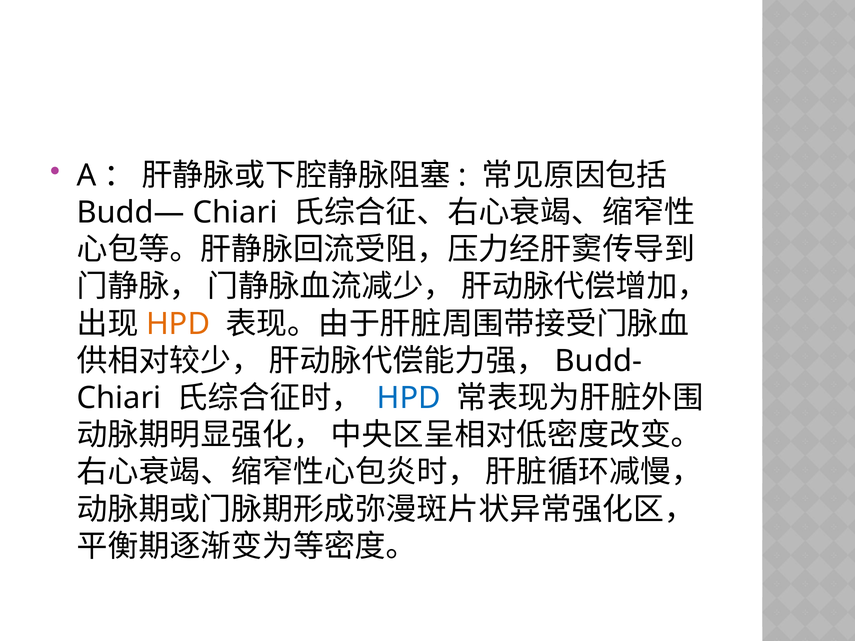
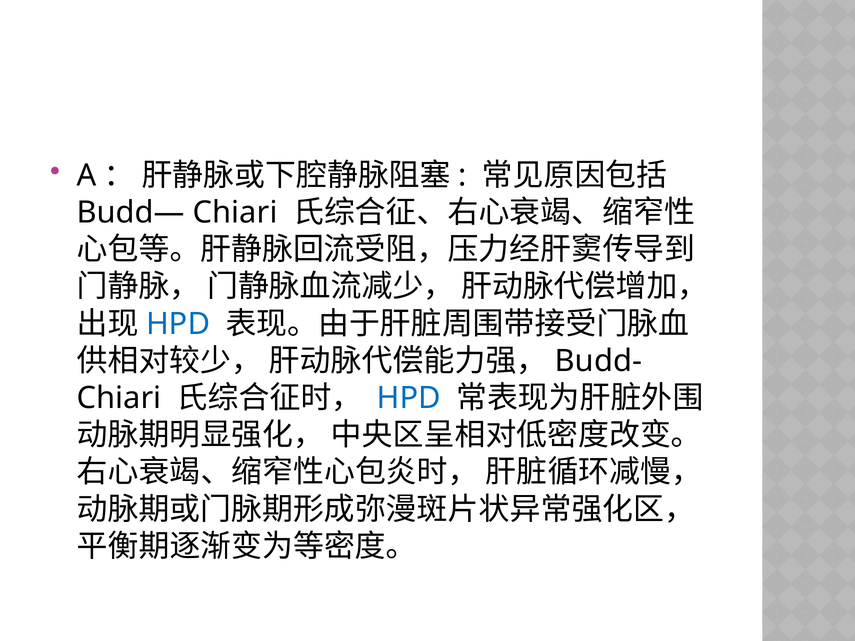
HPD at (178, 324) colour: orange -> blue
